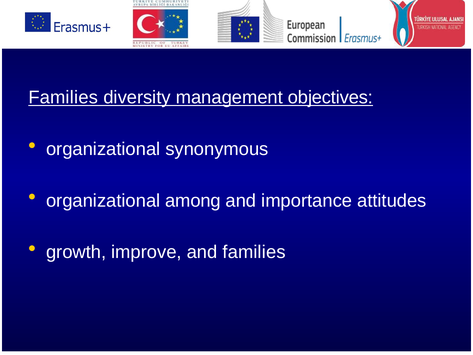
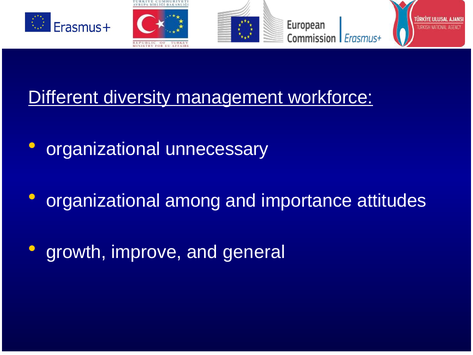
Families at (63, 97): Families -> Different
objectives: objectives -> workforce
synonymous: synonymous -> unnecessary
and families: families -> general
